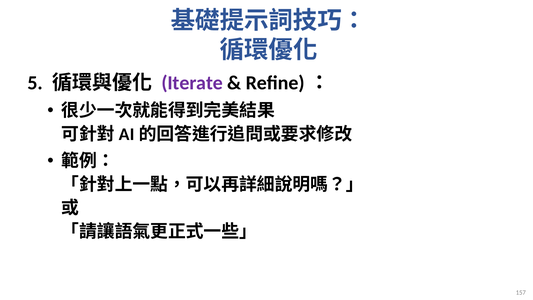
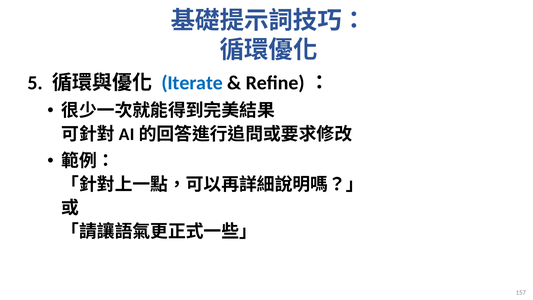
Iterate colour: purple -> blue
